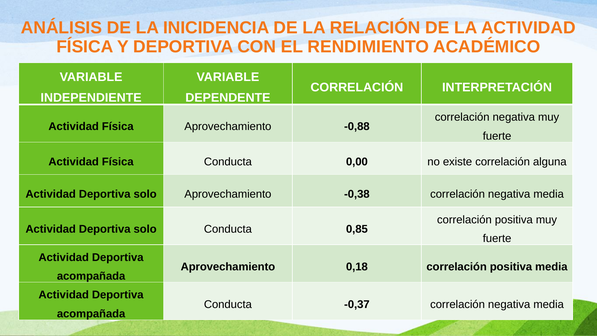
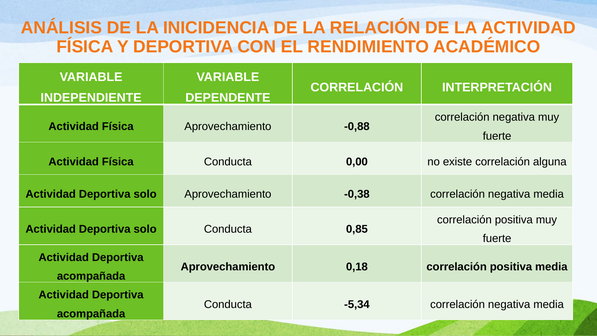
-0,37: -0,37 -> -5,34
